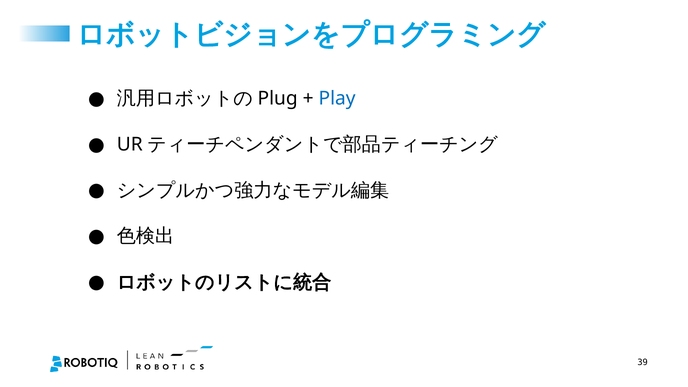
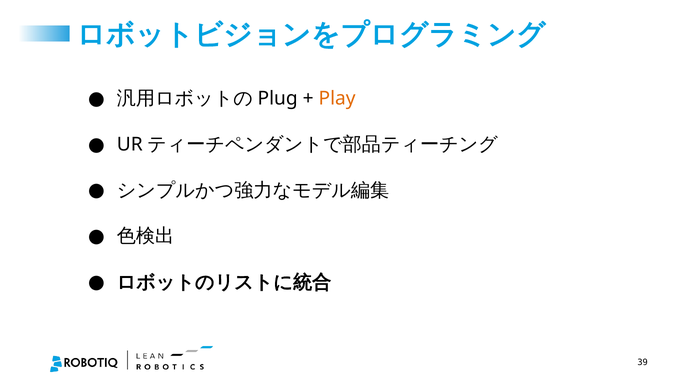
Play colour: blue -> orange
